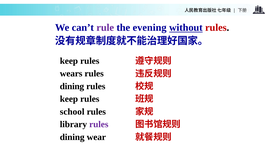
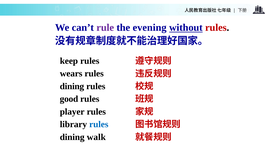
keep at (69, 99): keep -> good
school: school -> player
rules at (99, 124) colour: purple -> blue
wear: wear -> walk
